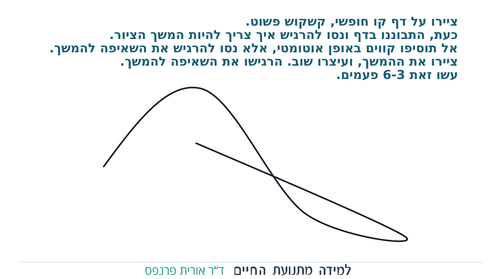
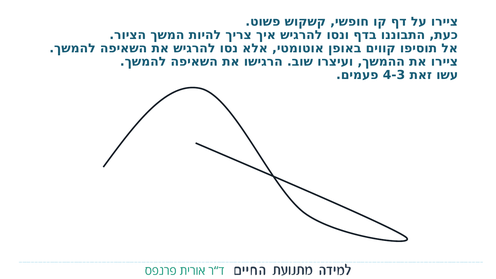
6-3: 6-3 -> 4-3
